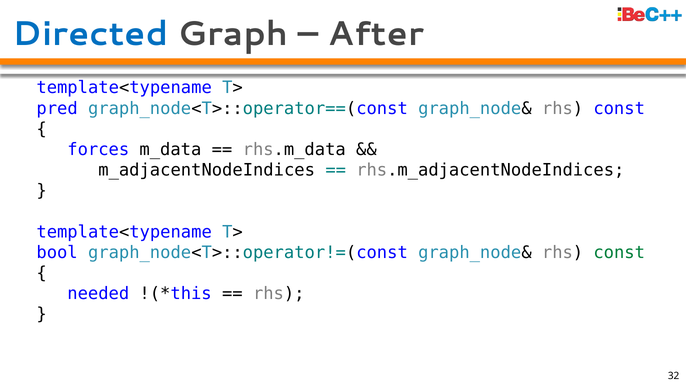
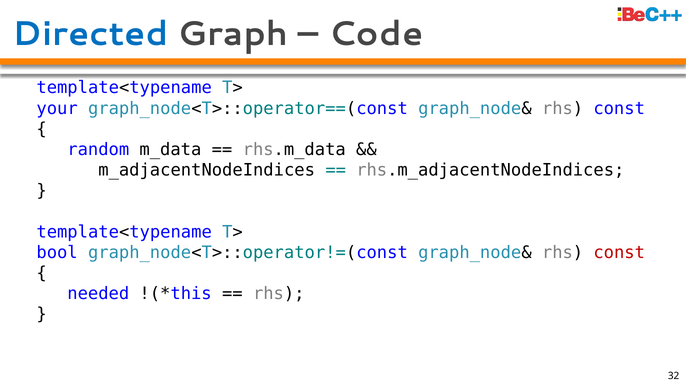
After: After -> Code
pred: pred -> your
forces: forces -> random
const at (619, 252) colour: green -> red
